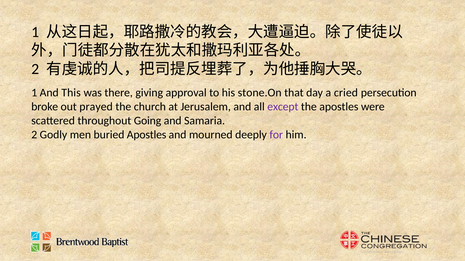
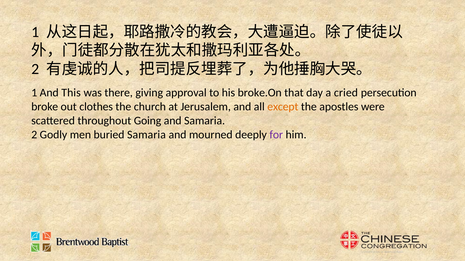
stone.On: stone.On -> broke.On
prayed: prayed -> clothes
except colour: purple -> orange
buried Apostles: Apostles -> Samaria
